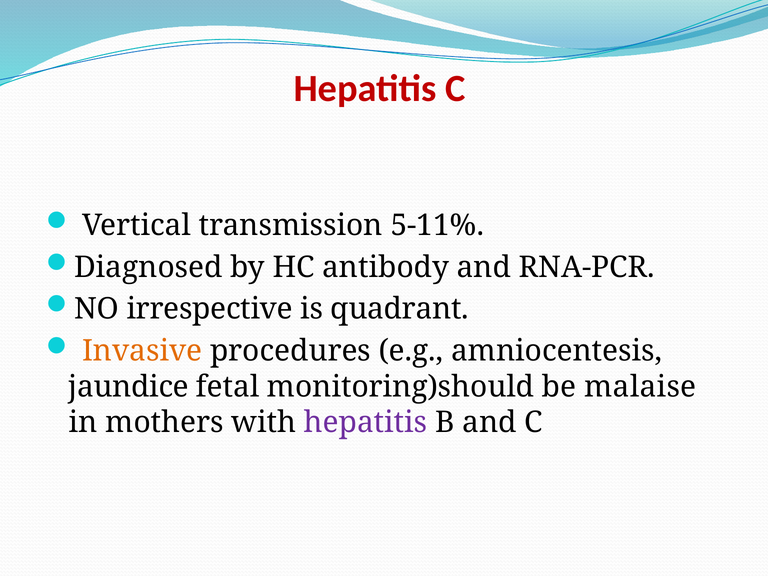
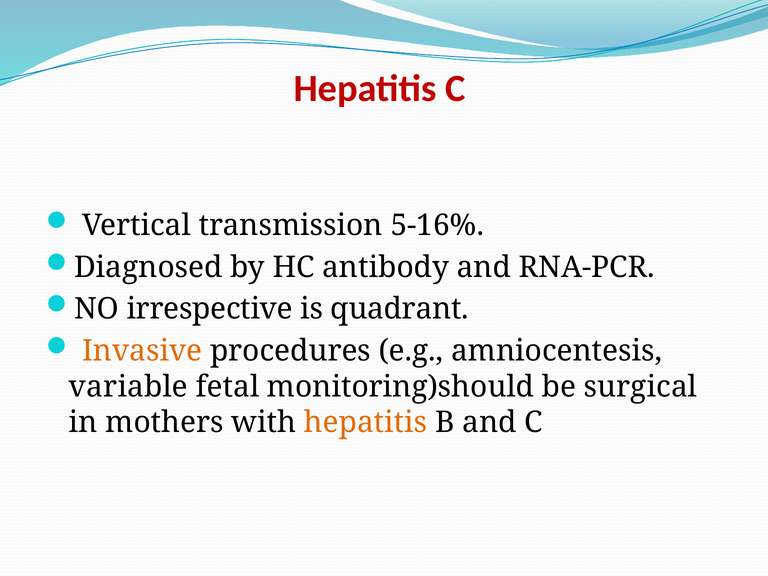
5-11%: 5-11% -> 5-16%
jaundice: jaundice -> variable
malaise: malaise -> surgical
hepatitis at (366, 422) colour: purple -> orange
